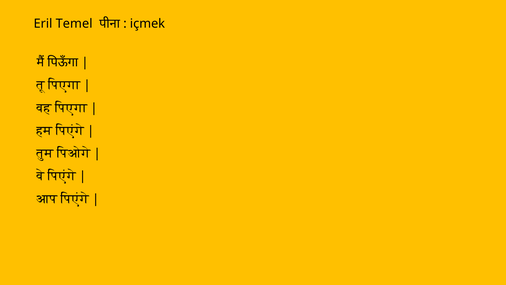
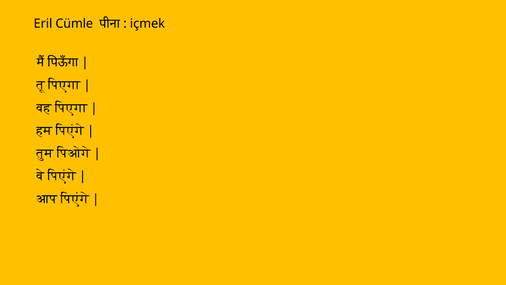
Temel: Temel -> Cümle
